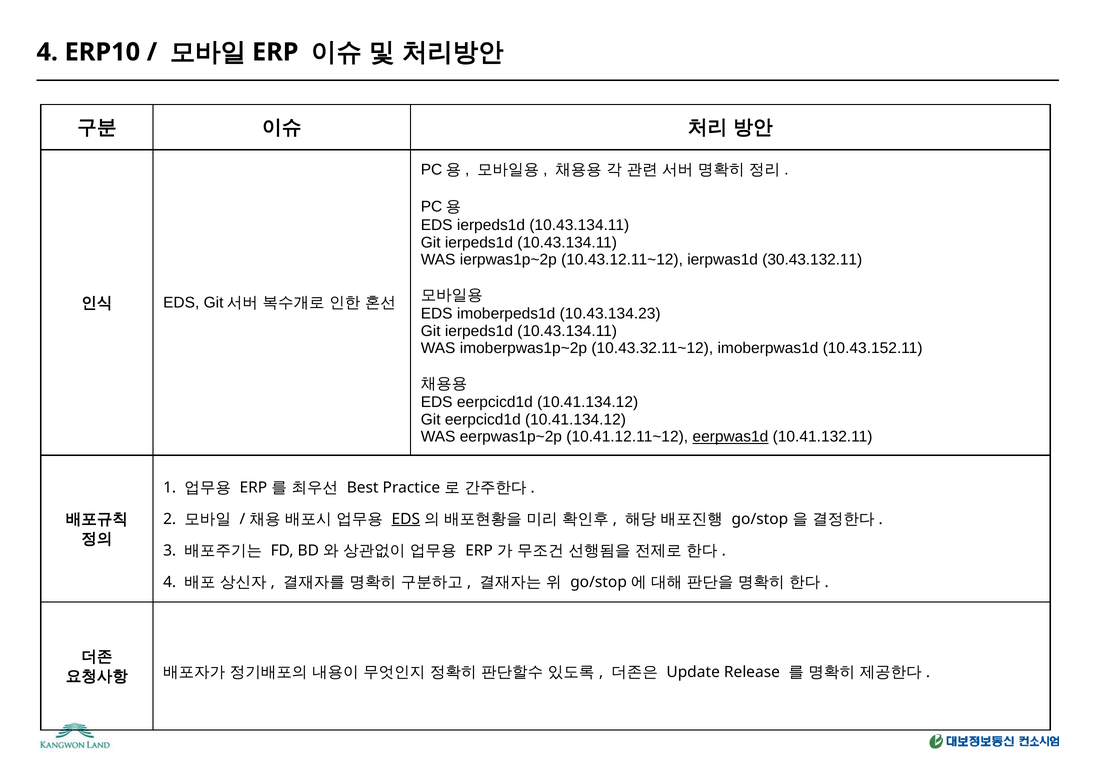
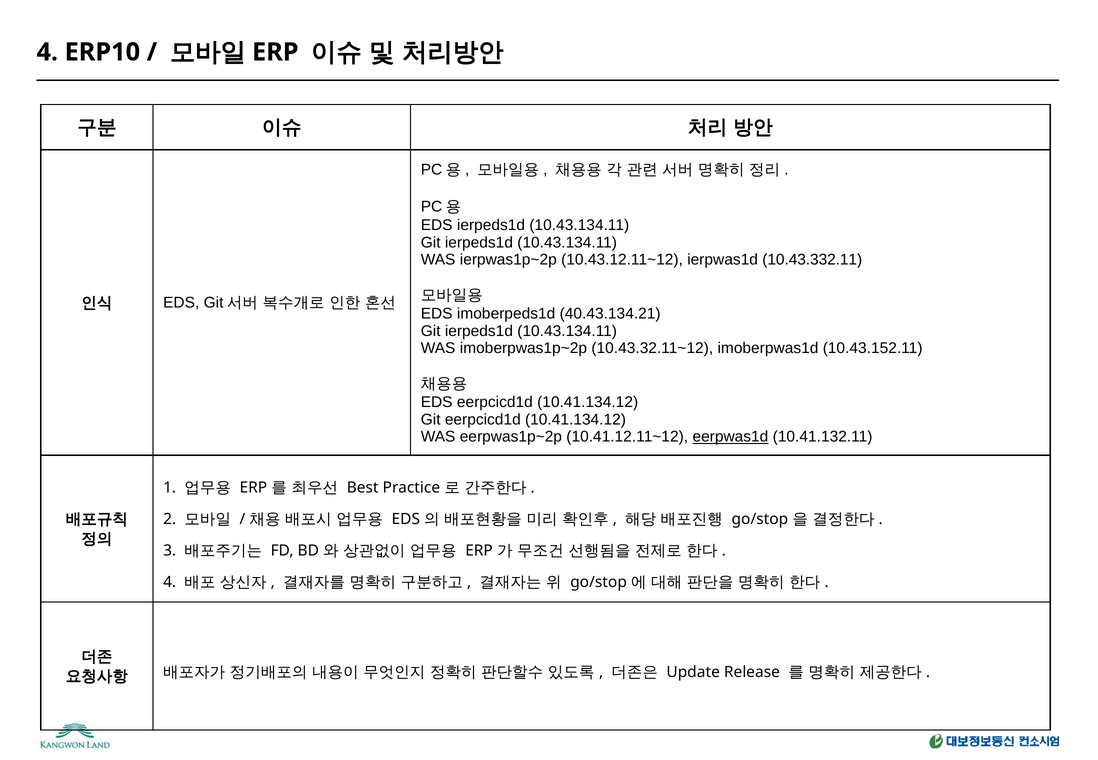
30.43.132.11: 30.43.132.11 -> 10.43.332.11
10.43.134.23: 10.43.134.23 -> 40.43.134.21
EDS at (406, 519) underline: present -> none
